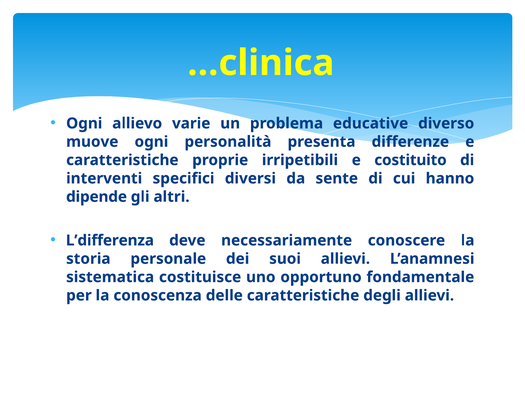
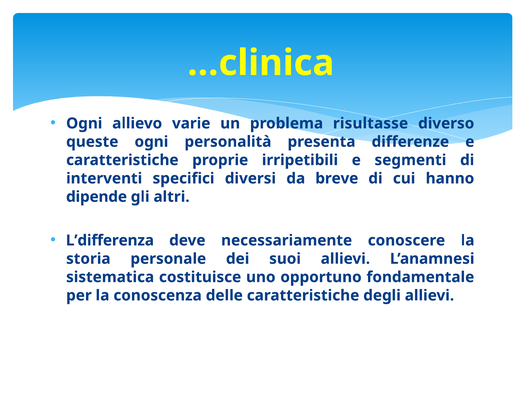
educative: educative -> risultasse
muove: muove -> queste
costituito: costituito -> segmenti
sente: sente -> breve
